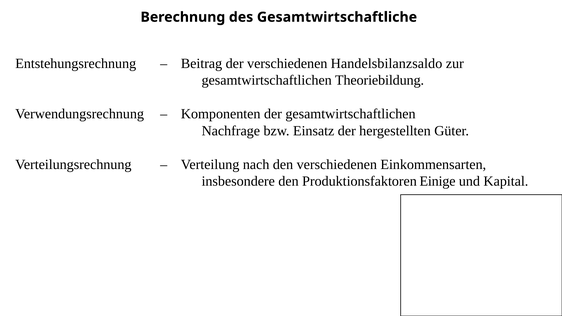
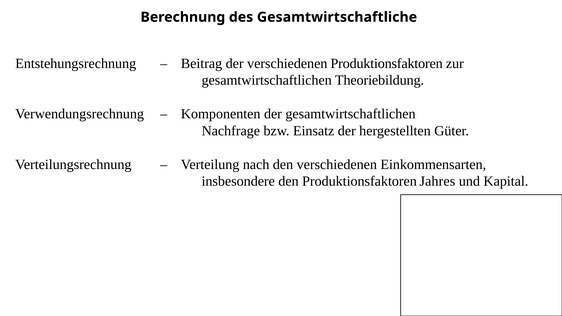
verschiedenen Handelsbilanzsaldo: Handelsbilanzsaldo -> Produktionsfaktoren
Einige: Einige -> Jahres
